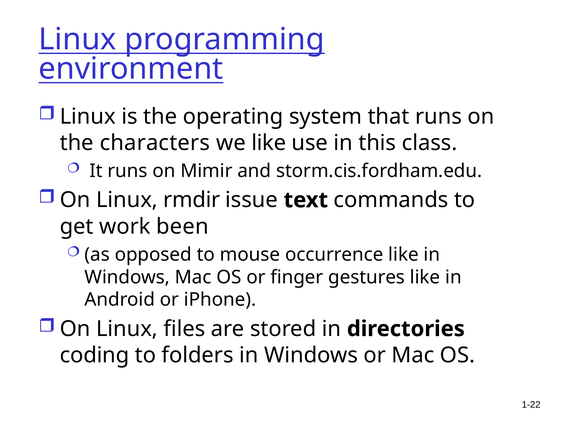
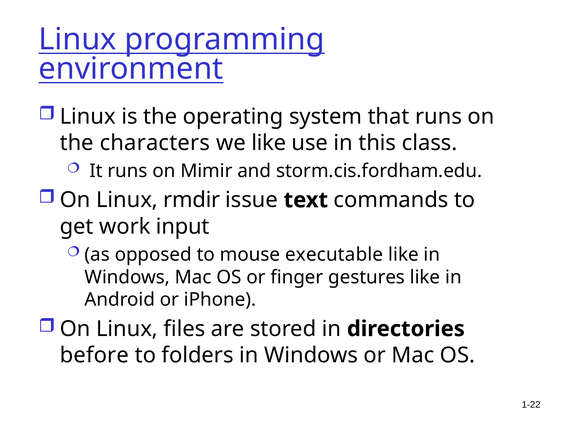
been: been -> input
occurrence: occurrence -> executable
coding: coding -> before
